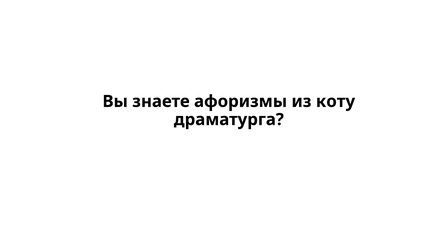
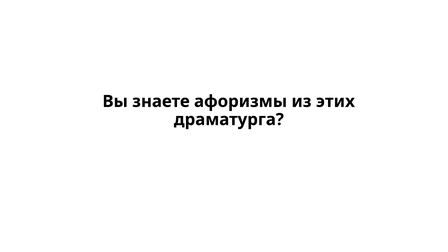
коту: коту -> этих
